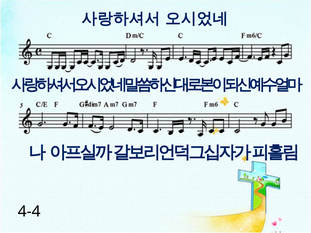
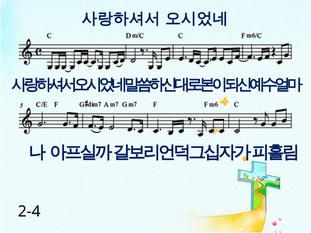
4-4: 4-4 -> 2-4
